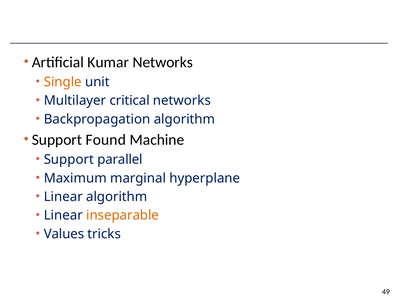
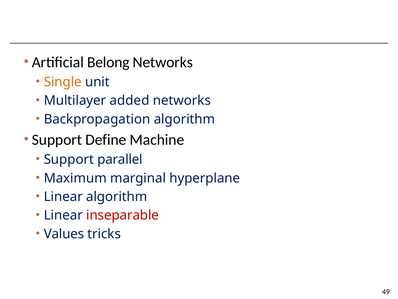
Kumar: Kumar -> Belong
critical: critical -> added
Found: Found -> Define
inseparable colour: orange -> red
